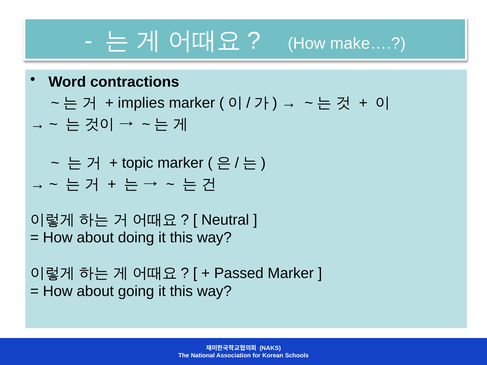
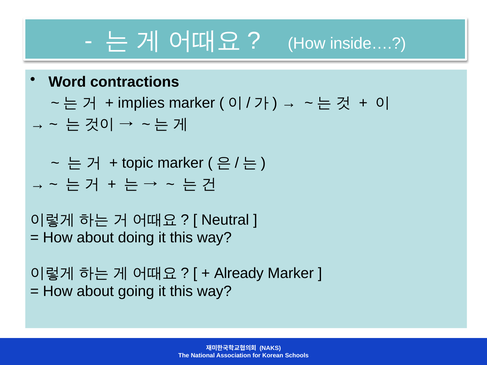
make…: make… -> inside…
Passed: Passed -> Already
